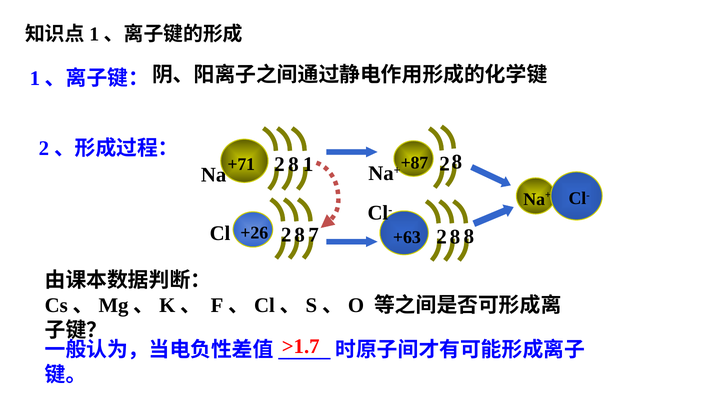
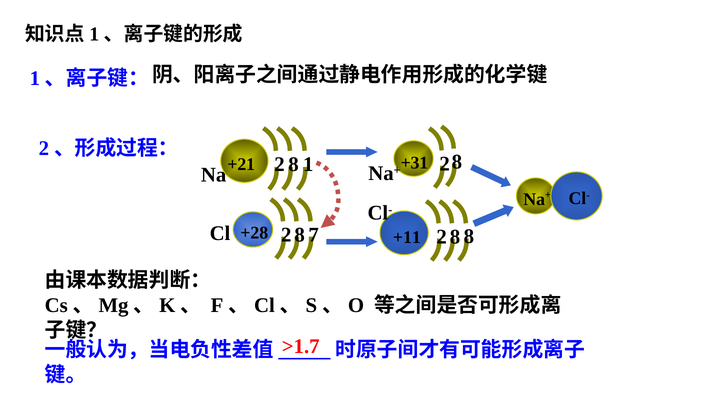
+87: +87 -> +31
+71: +71 -> +21
+26: +26 -> +28
+63: +63 -> +11
